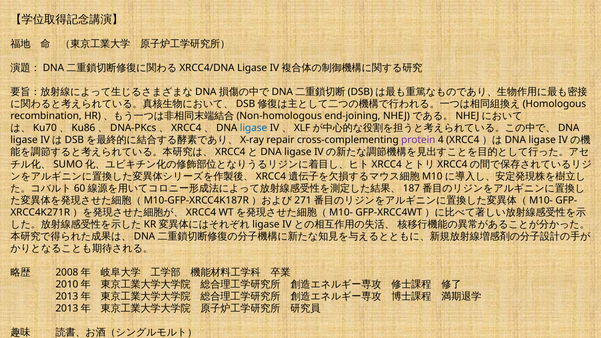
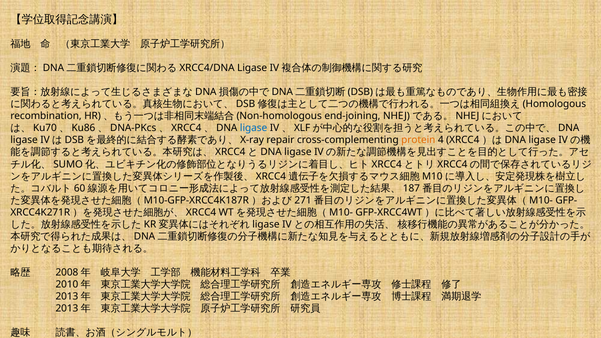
protein colour: purple -> orange
